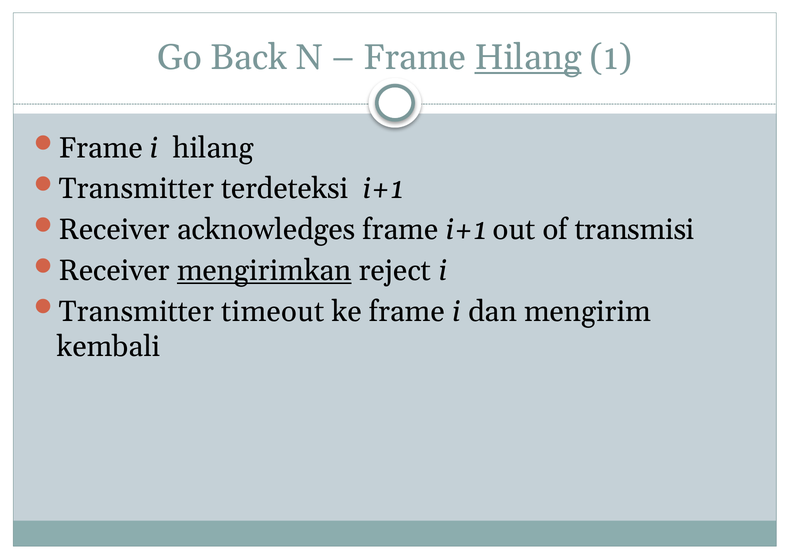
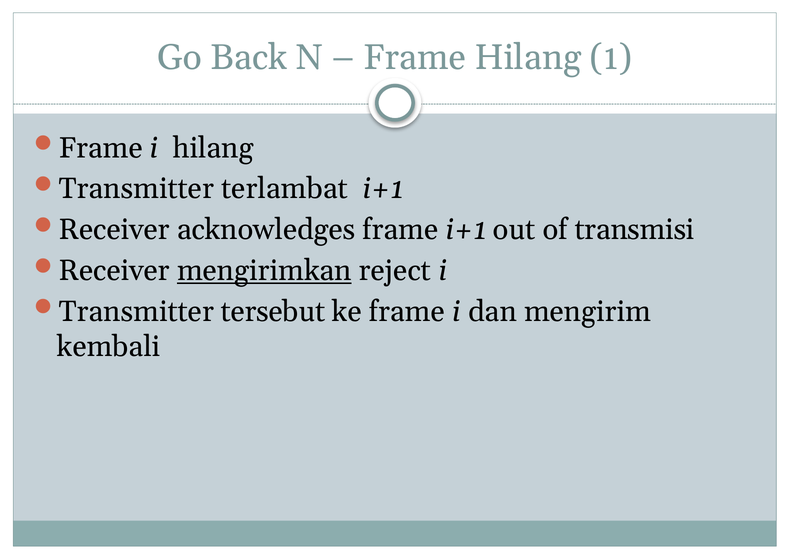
Hilang at (528, 58) underline: present -> none
terdeteksi: terdeteksi -> terlambat
timeout: timeout -> tersebut
